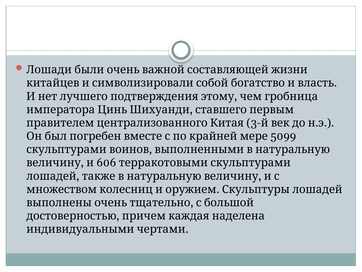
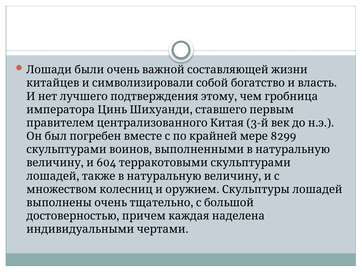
5099: 5099 -> 8299
606: 606 -> 604
